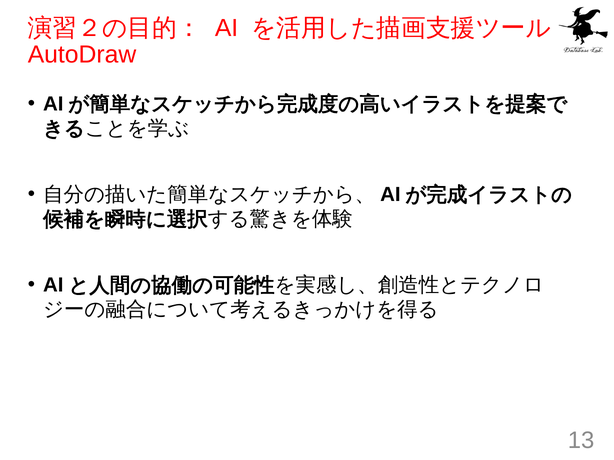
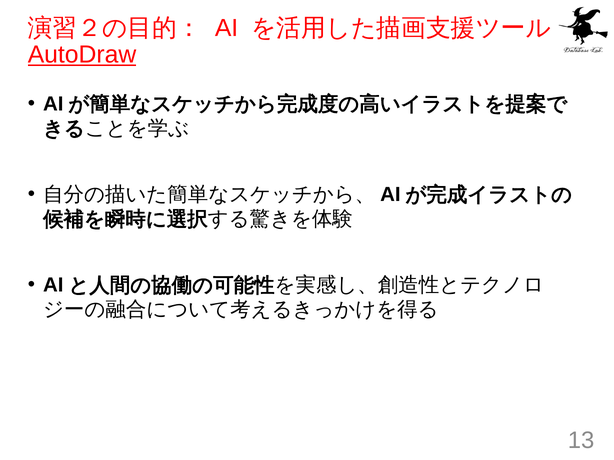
AutoDraw underline: none -> present
